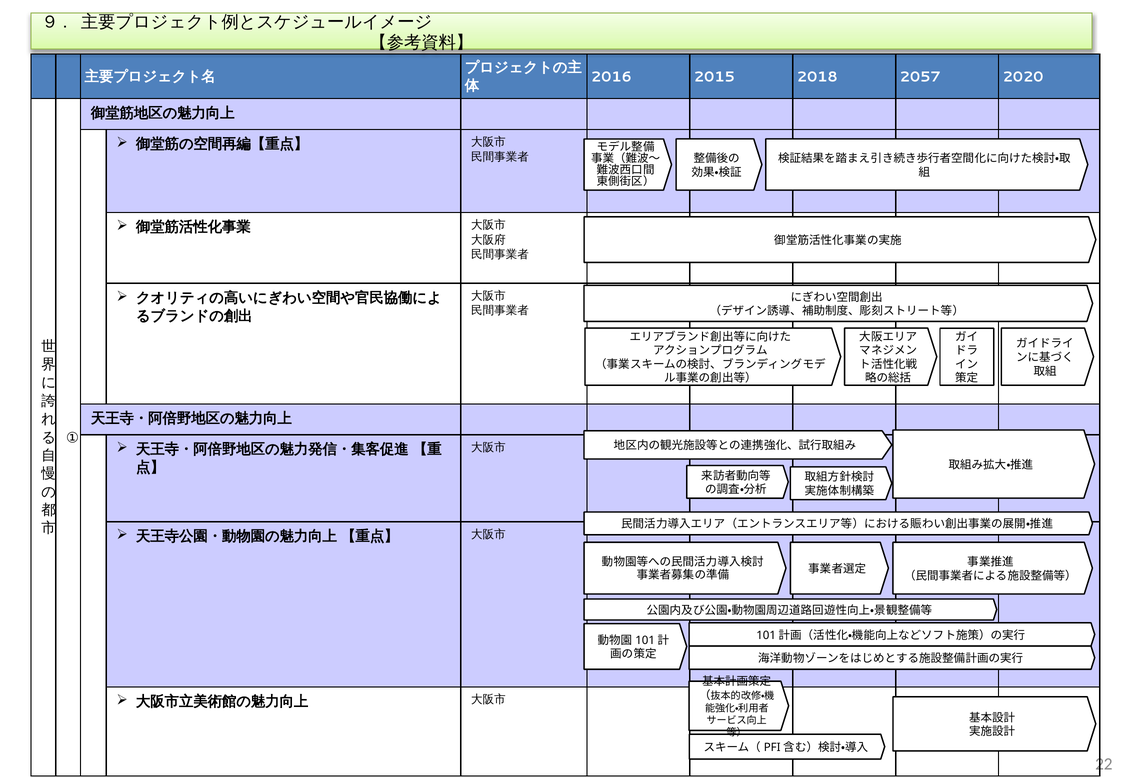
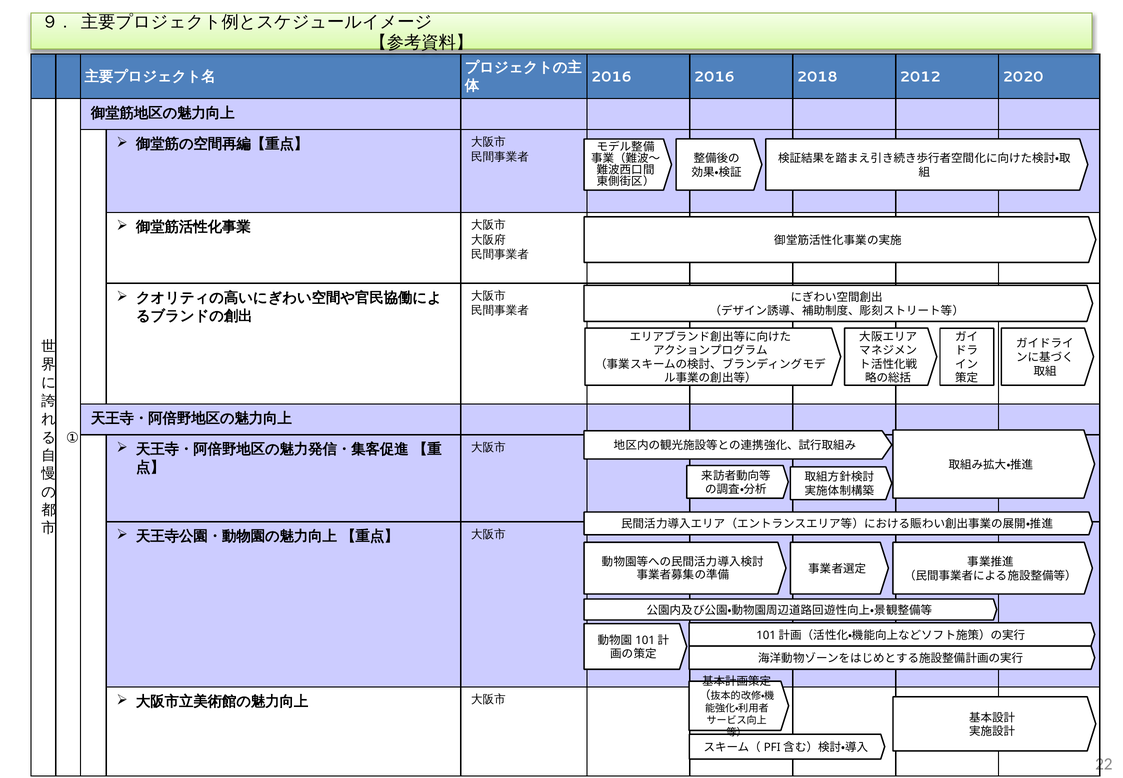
2016 2015: 2015 -> 2016
2057: 2057 -> 2012
